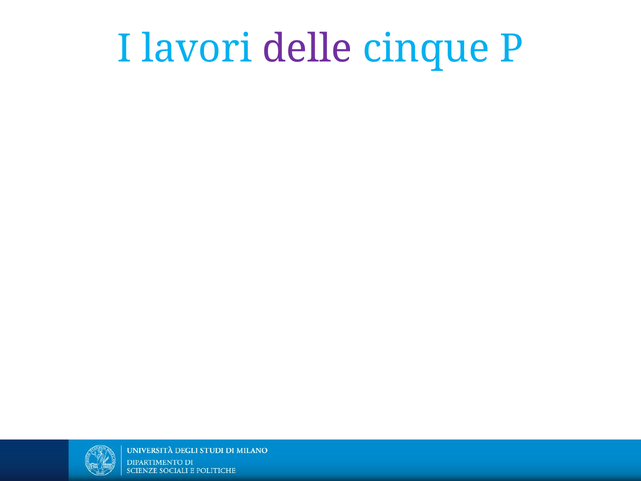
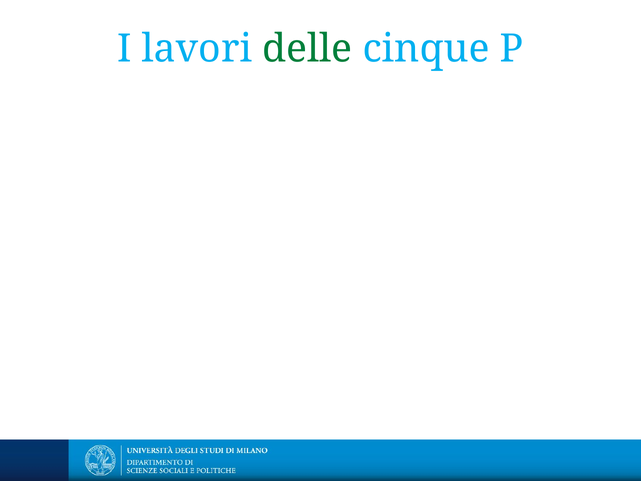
delle colour: purple -> green
